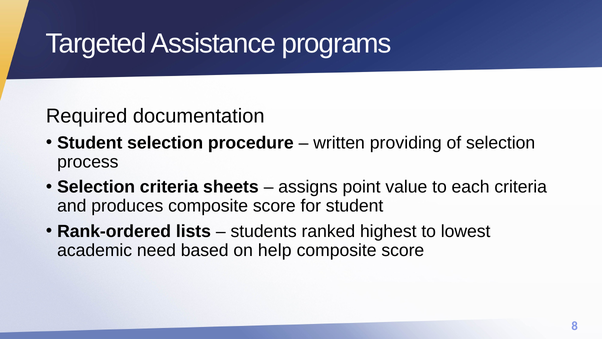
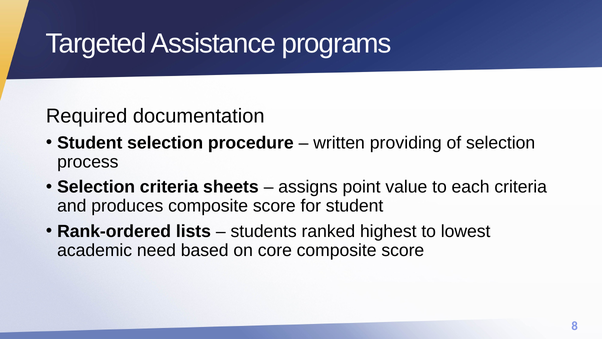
help: help -> core
